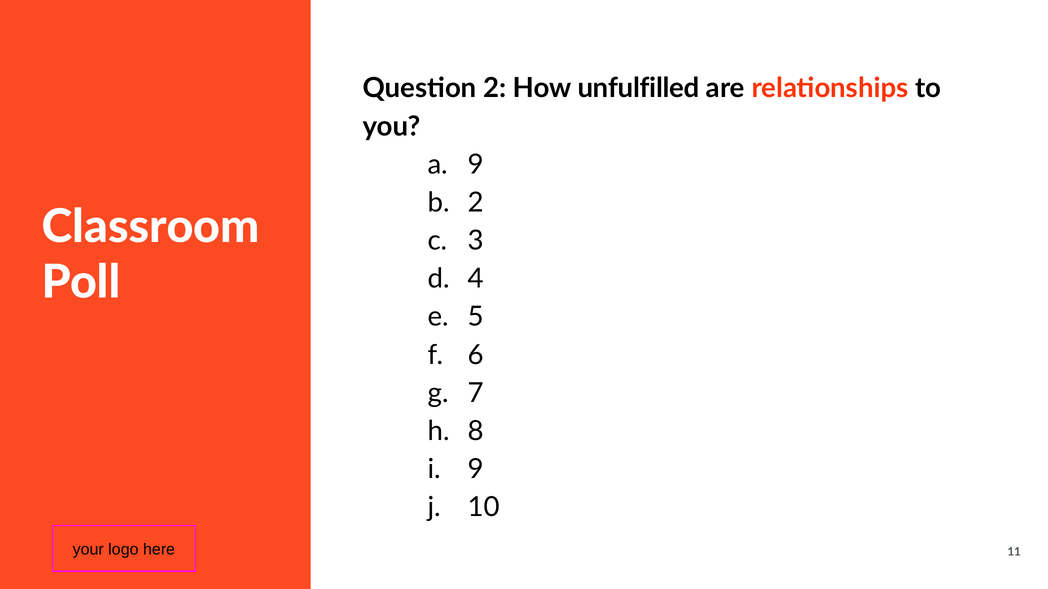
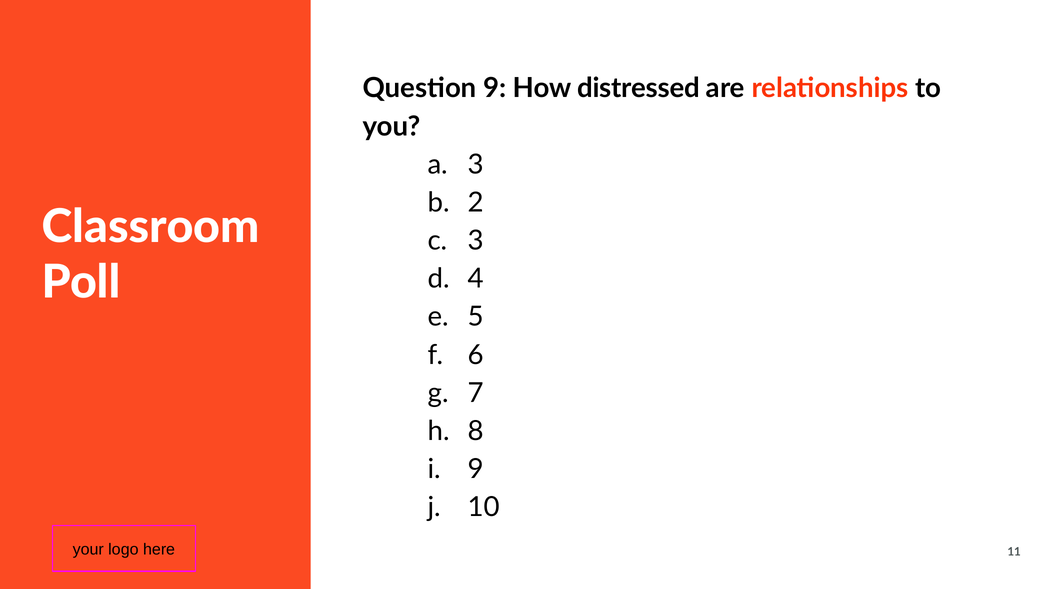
Question 2: 2 -> 9
unfulfilled: unfulfilled -> distressed
9 at (476, 165): 9 -> 3
